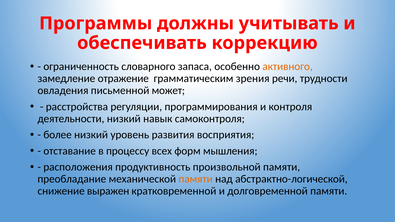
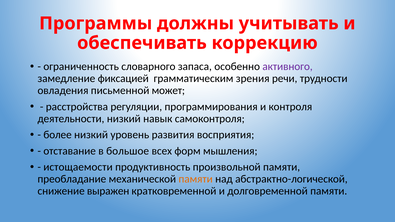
активного colour: orange -> purple
отражение: отражение -> фиксацией
процессу: процессу -> большое
расположения: расположения -> истощаемости
